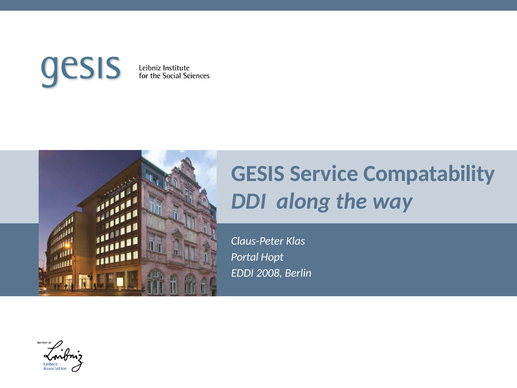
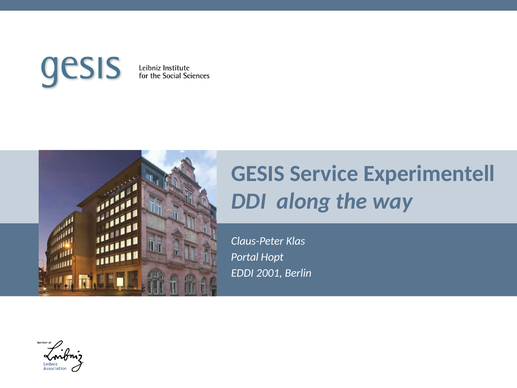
Compatability: Compatability -> Experimentell
2008: 2008 -> 2001
